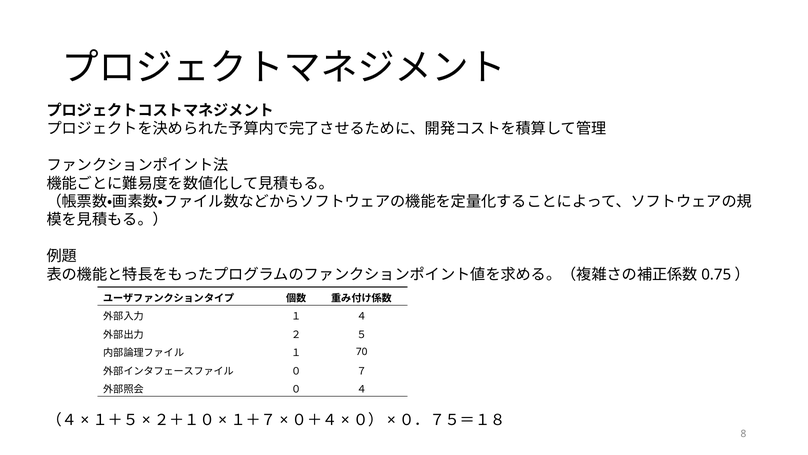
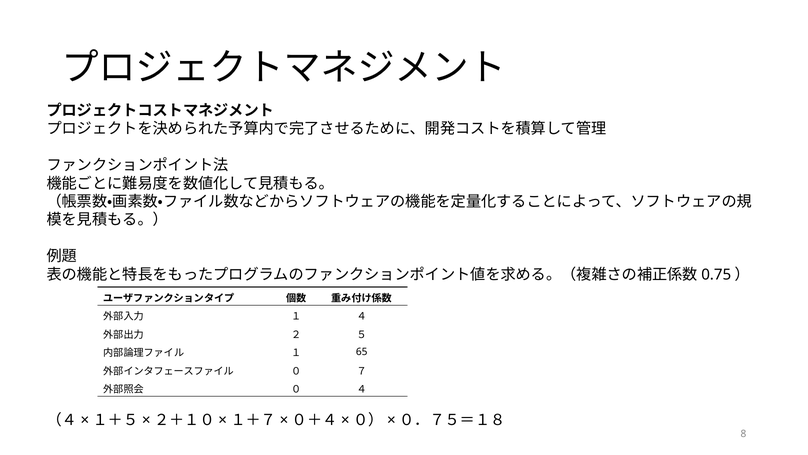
70: 70 -> 65
